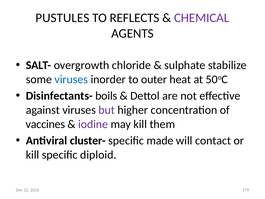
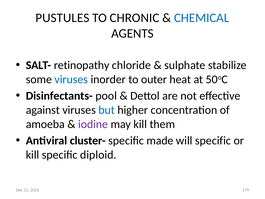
REFLECTS: REFLECTS -> CHRONIC
CHEMICAL colour: purple -> blue
overgrowth: overgrowth -> retinopathy
boils: boils -> pool
but colour: purple -> blue
vaccines: vaccines -> amoeba
will contact: contact -> specific
